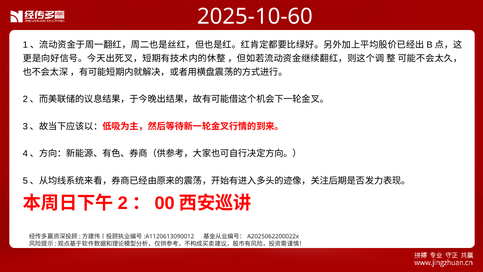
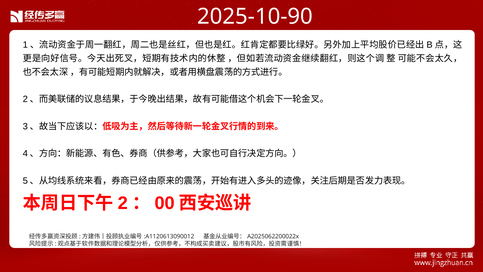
2025-10-60: 2025-10-60 -> 2025-10-90
